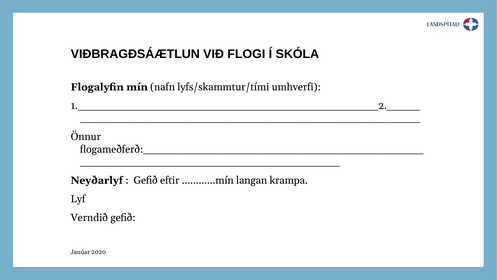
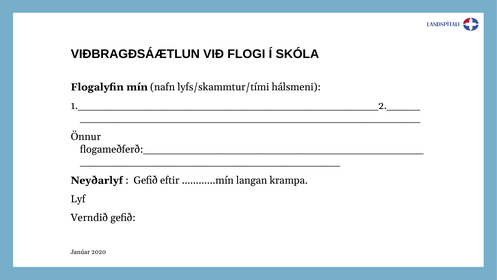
umhverfi: umhverfi -> hálsmeni
